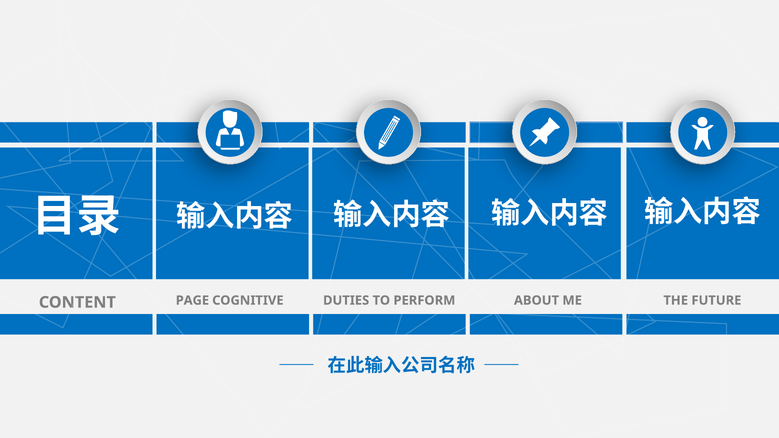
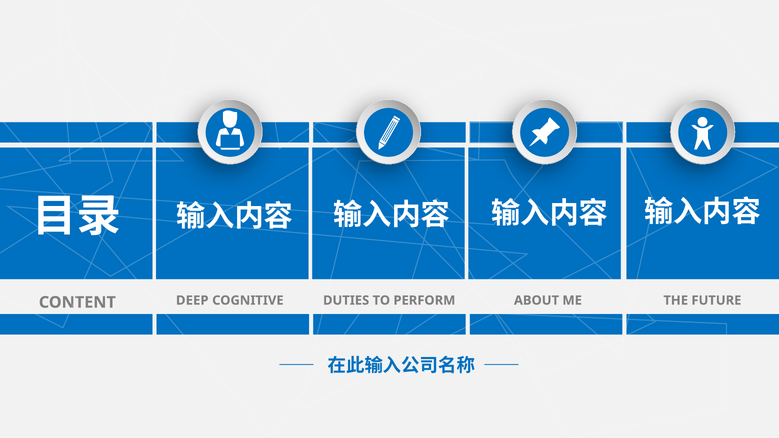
PAGE: PAGE -> DEEP
